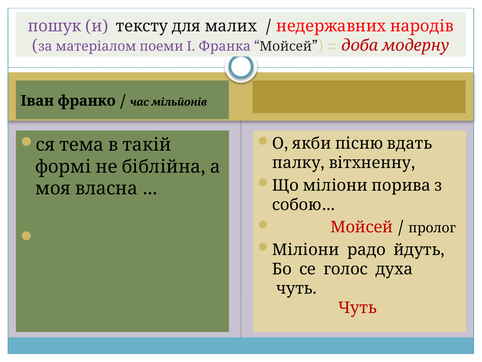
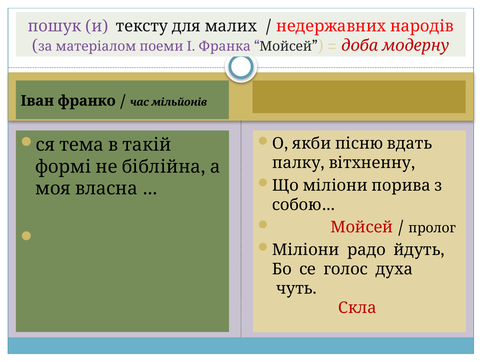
Чуть at (357, 307): Чуть -> Скла
